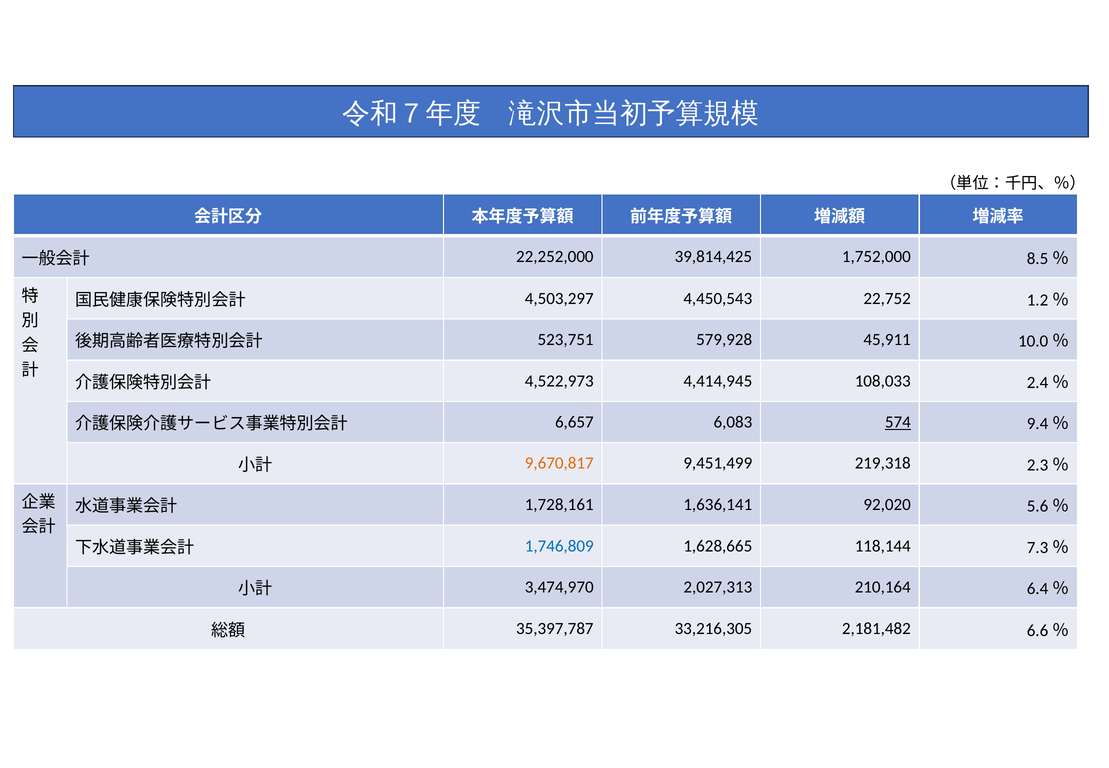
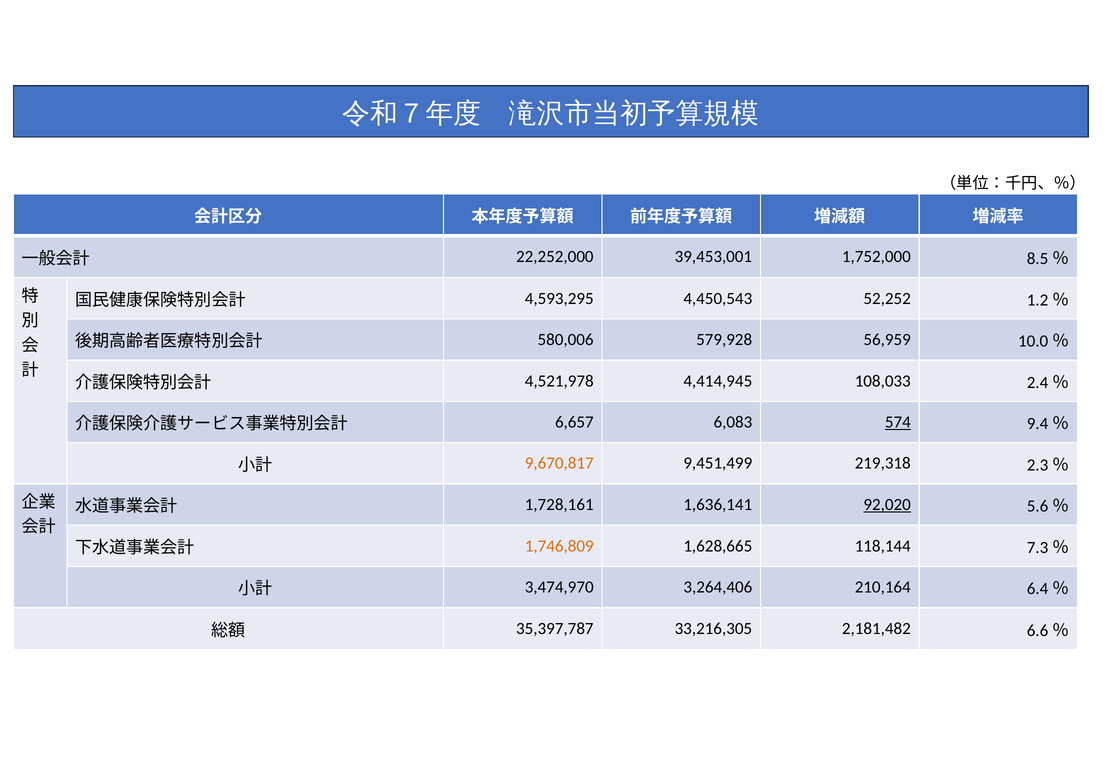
39,814,425: 39,814,425 -> 39,453,001
4,503,297: 4,503,297 -> 4,593,295
22,752: 22,752 -> 52,252
523,751: 523,751 -> 580,006
45,911: 45,911 -> 56,959
4,522,973: 4,522,973 -> 4,521,978
92,020 underline: none -> present
1,746,809 colour: blue -> orange
2,027,313: 2,027,313 -> 3,264,406
